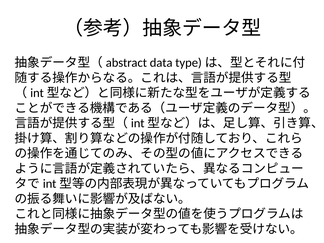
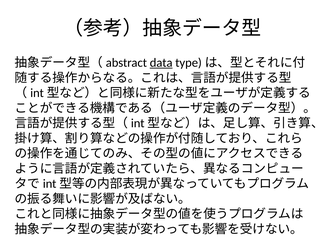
data underline: none -> present
